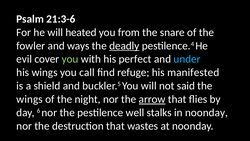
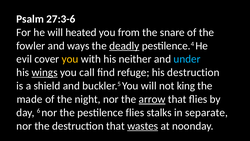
21:3-6: 21:3-6 -> 27:3-6
you at (70, 59) colour: light green -> yellow
perfect: perfect -> neither
wings at (45, 72) underline: none -> present
his manifested: manifested -> destruction
said: said -> king
wings at (30, 99): wings -> made
pestilence well: well -> flies
in noonday: noonday -> separate
wastes underline: none -> present
